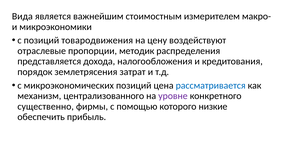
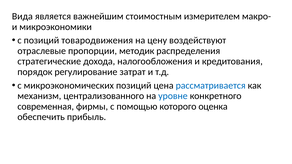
представляется: представляется -> стратегические
землетрясения: землетрясения -> регулирование
уровне colour: purple -> blue
существенно: существенно -> современная
низкие: низкие -> оценка
